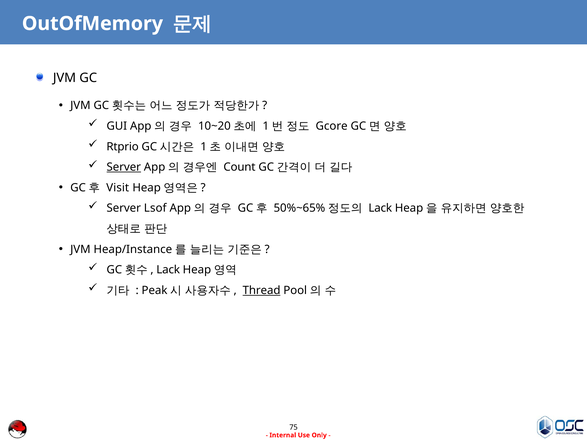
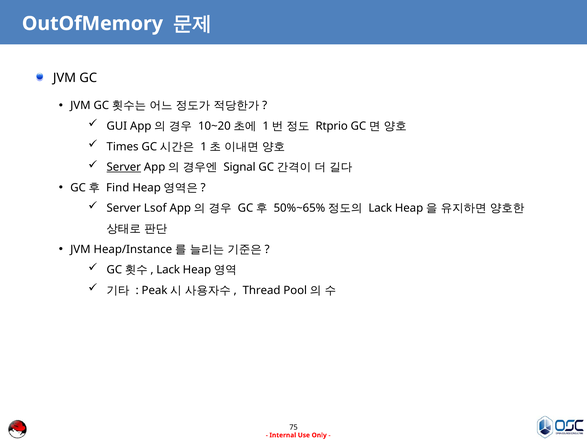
Gcore: Gcore -> Rtprio
Rtprio: Rtprio -> Times
Count: Count -> Signal
Visit: Visit -> Find
Thread underline: present -> none
